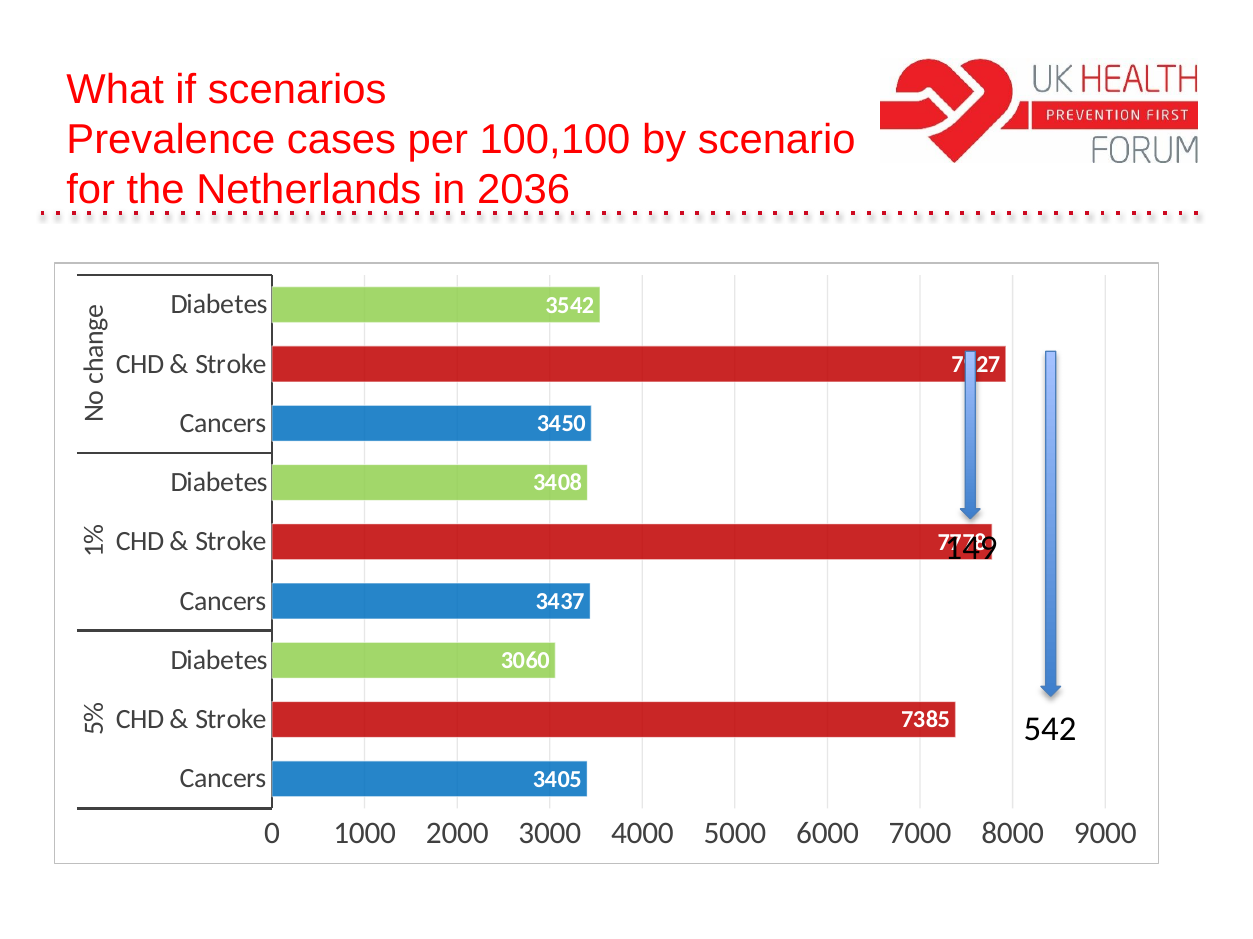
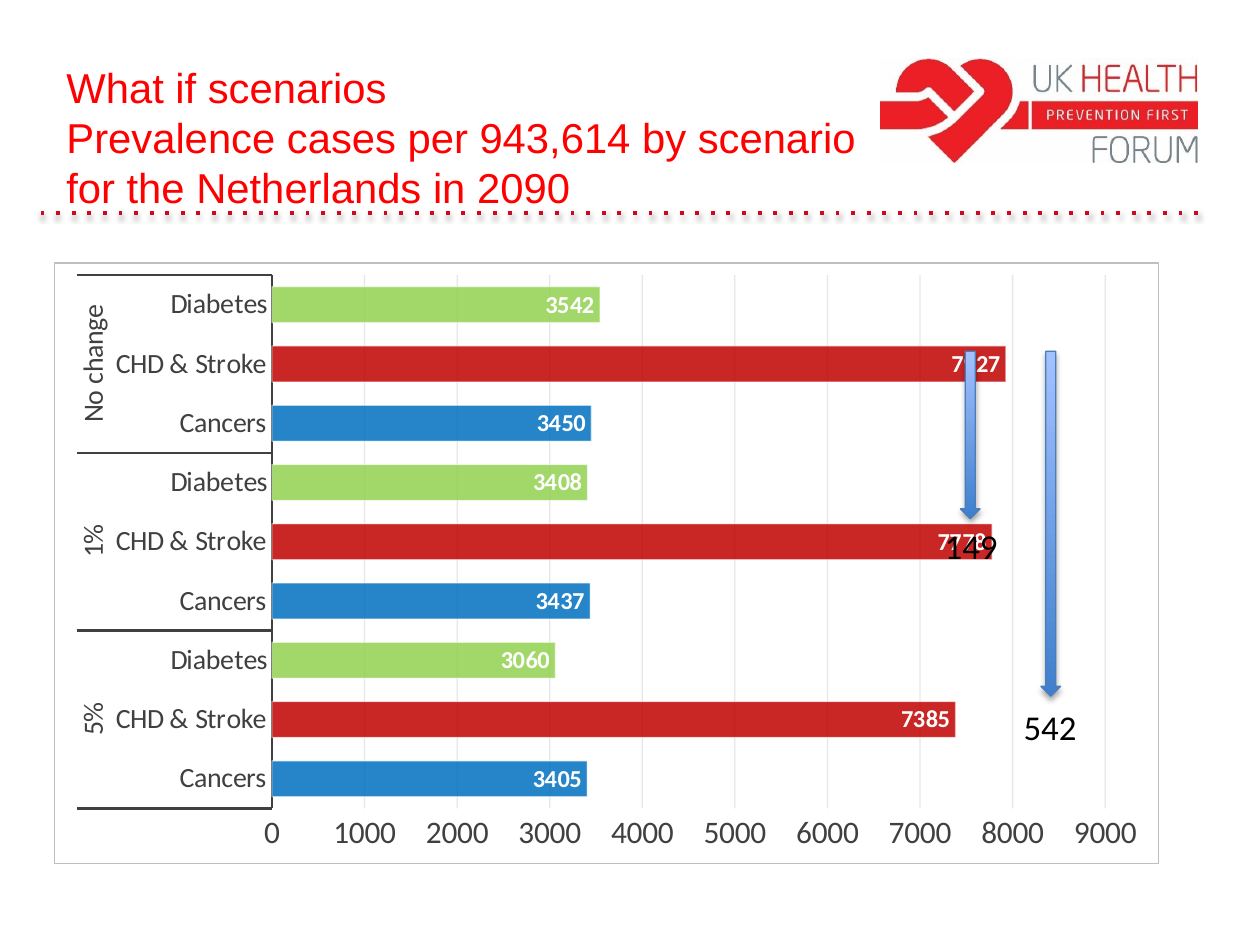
100,100: 100,100 -> 943,614
2036: 2036 -> 2090
